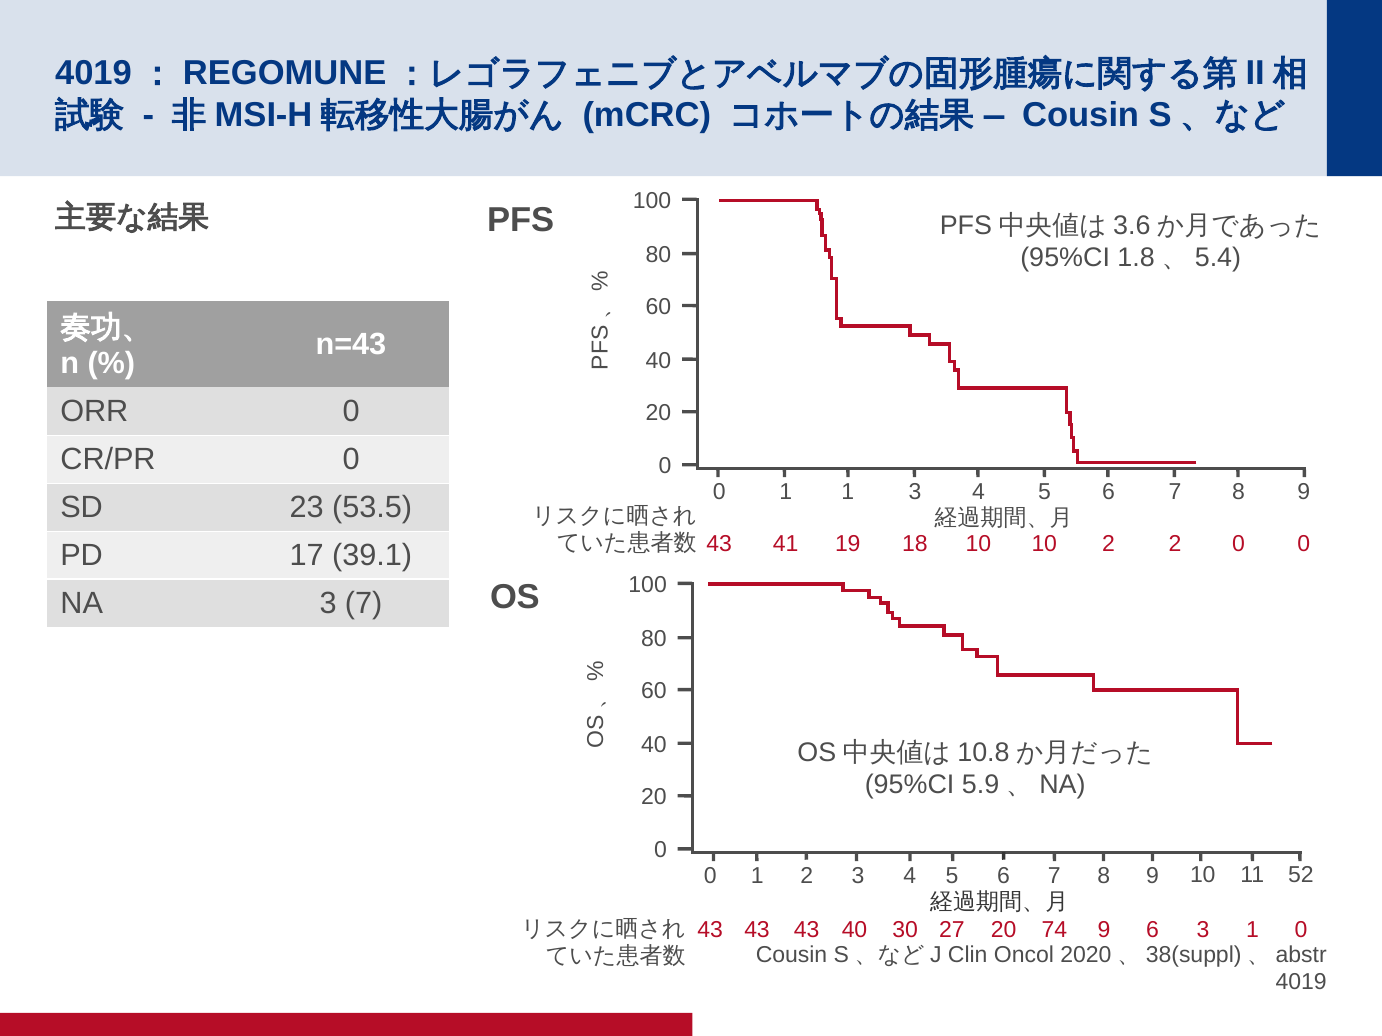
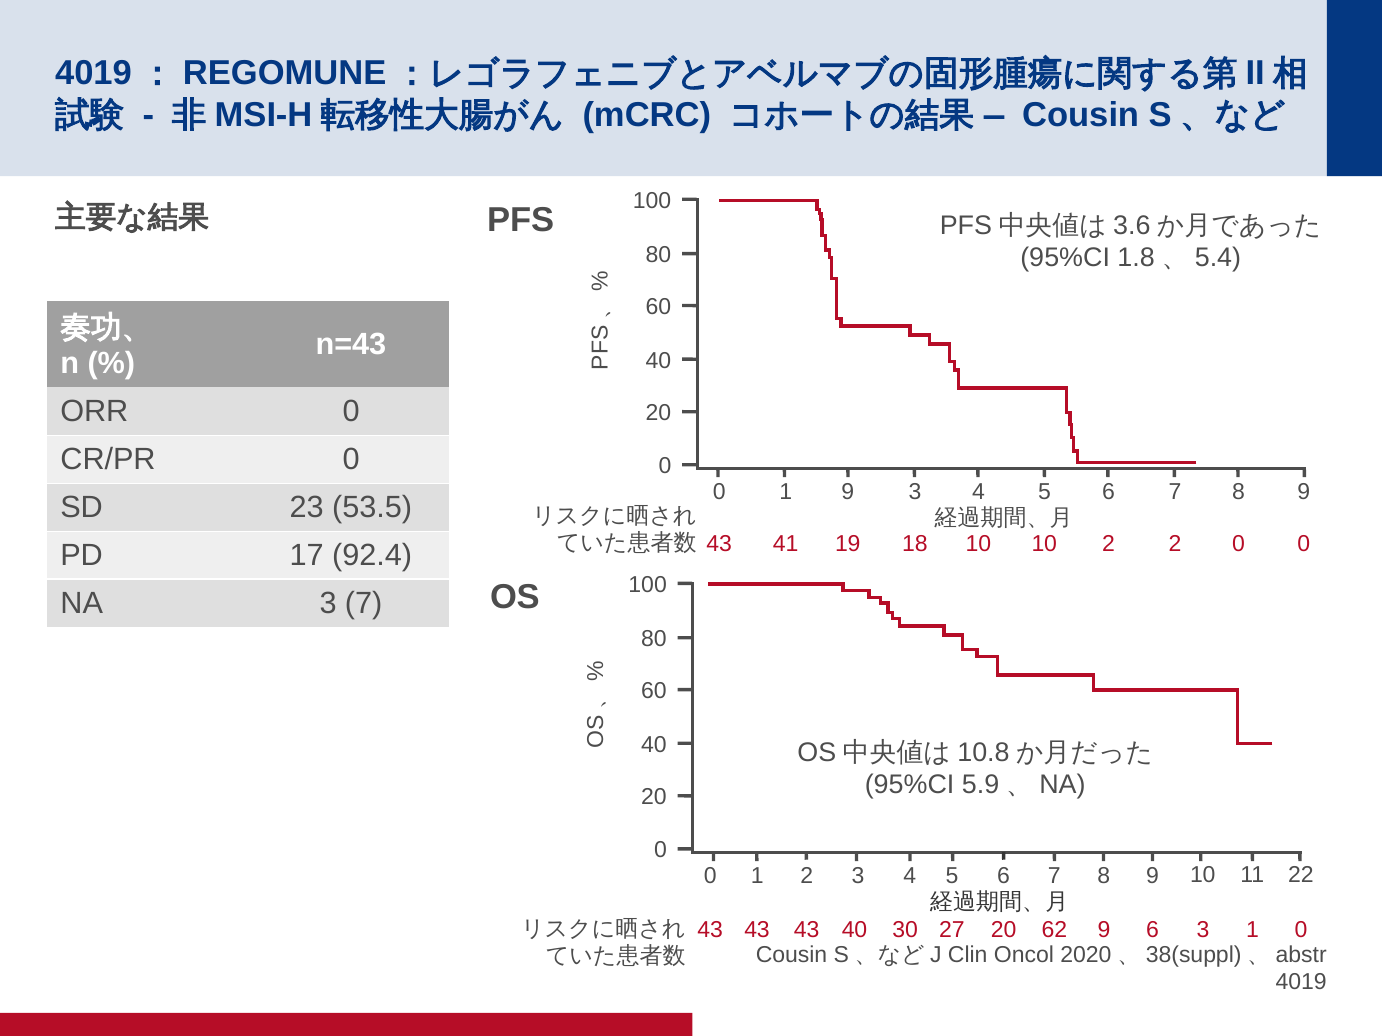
1 1: 1 -> 9
39.1: 39.1 -> 92.4
52: 52 -> 22
74: 74 -> 62
